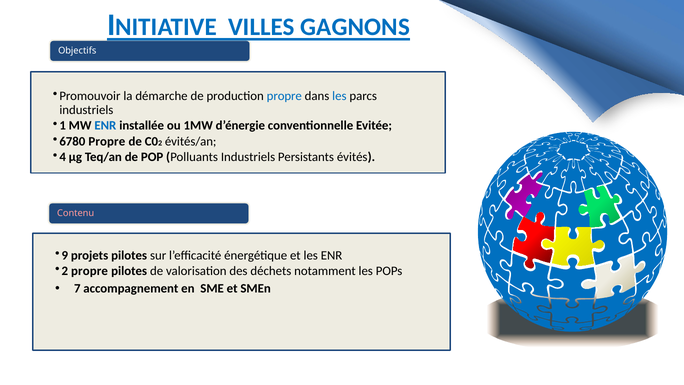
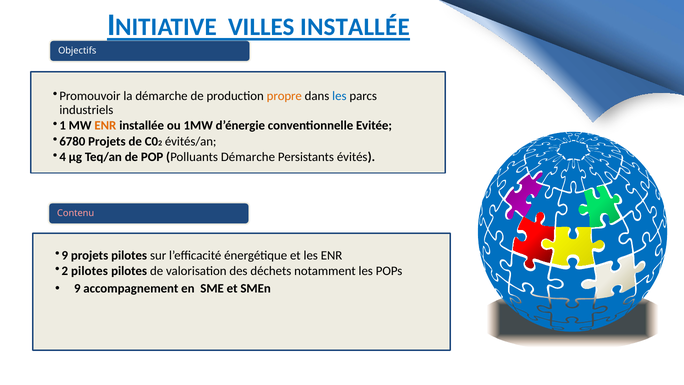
VILLES GAGNONS: GAGNONS -> INSTALLÉE
propre at (284, 96) colour: blue -> orange
ENR at (105, 126) colour: blue -> orange
Propre at (107, 141): Propre -> Projets
Polluants Industriels: Industriels -> Démarche
propre at (90, 271): propre -> pilotes
7: 7 -> 9
